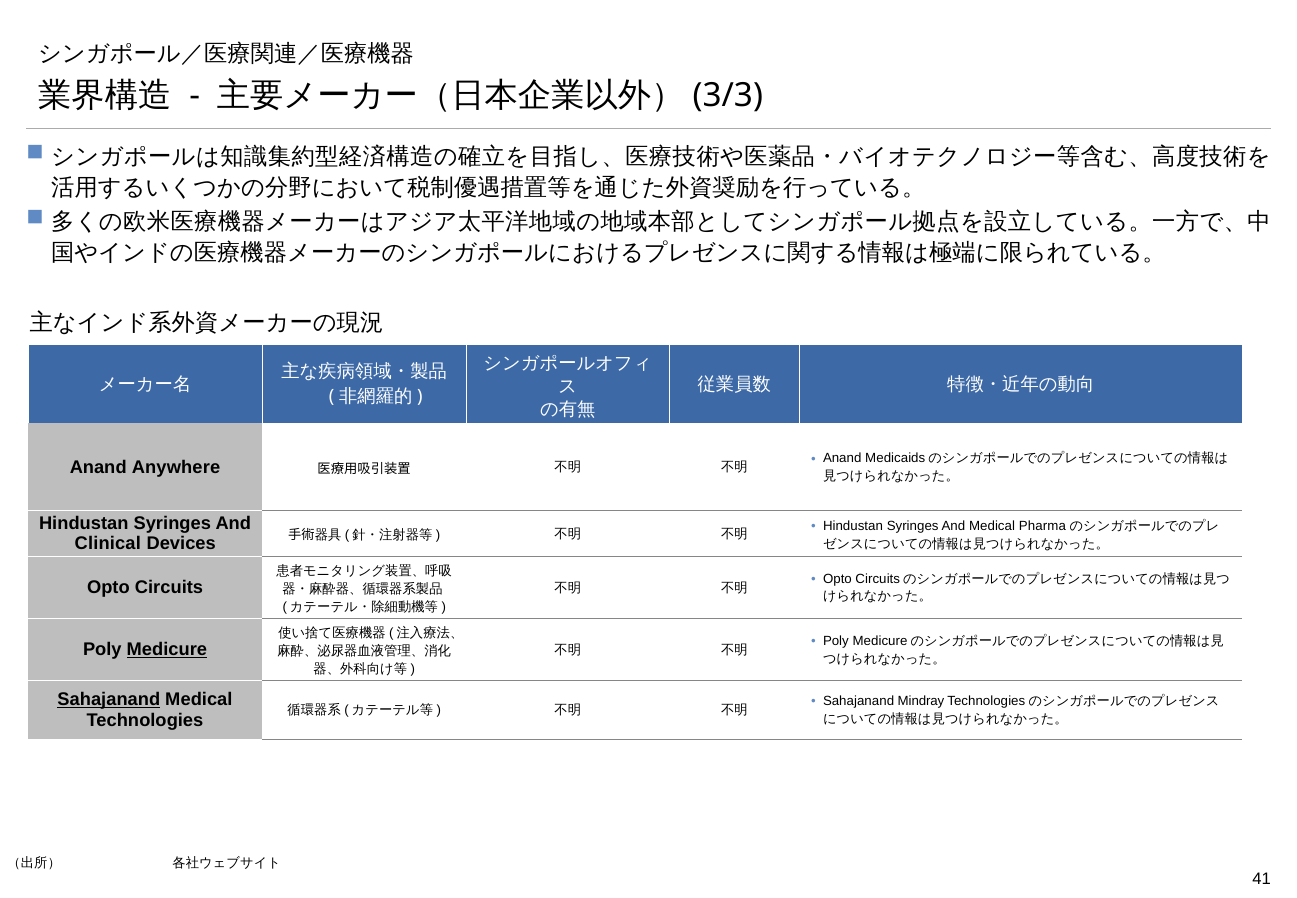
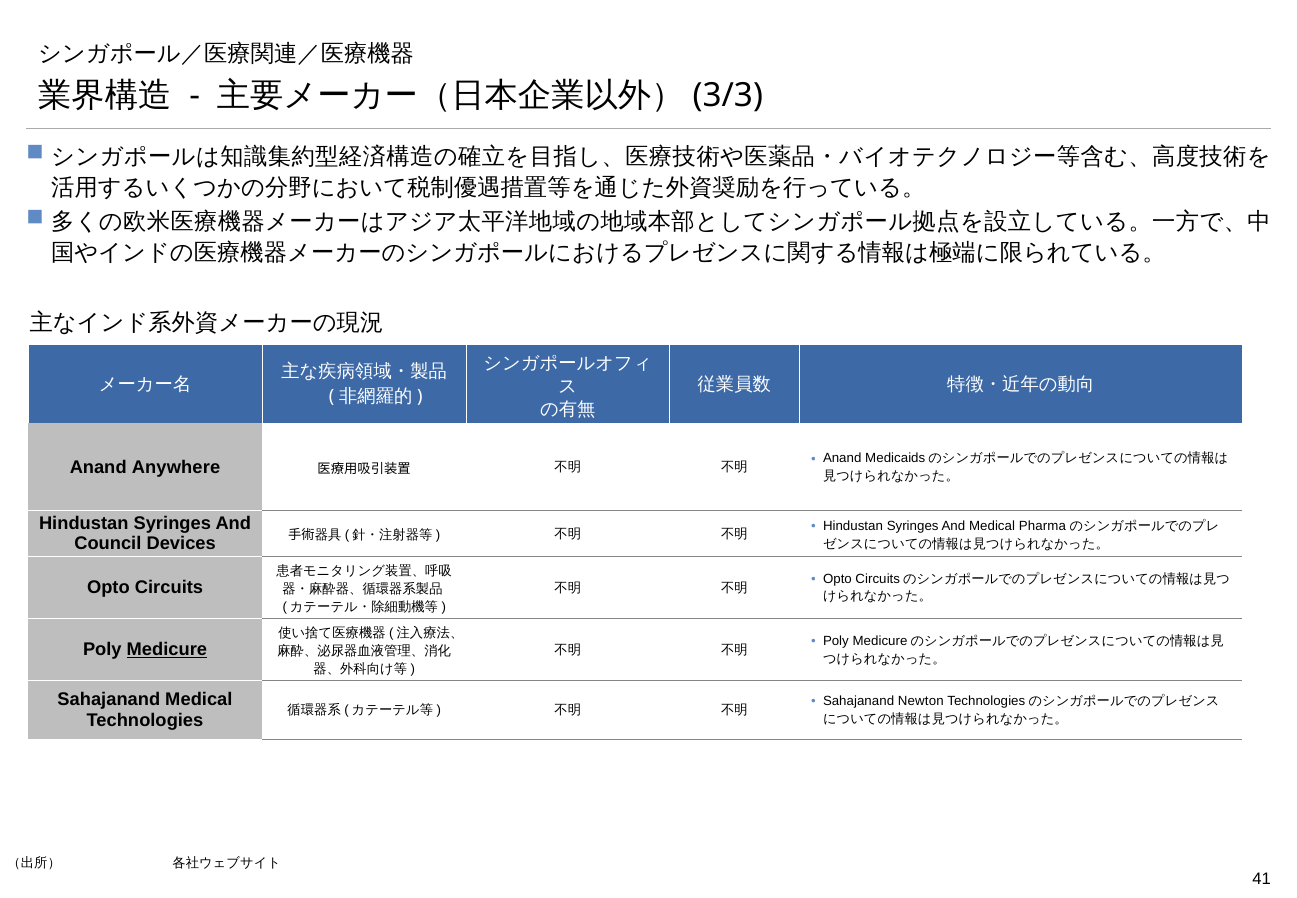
Clinical: Clinical -> Council
Sahajanand at (109, 700) underline: present -> none
Mindray: Mindray -> Newton
